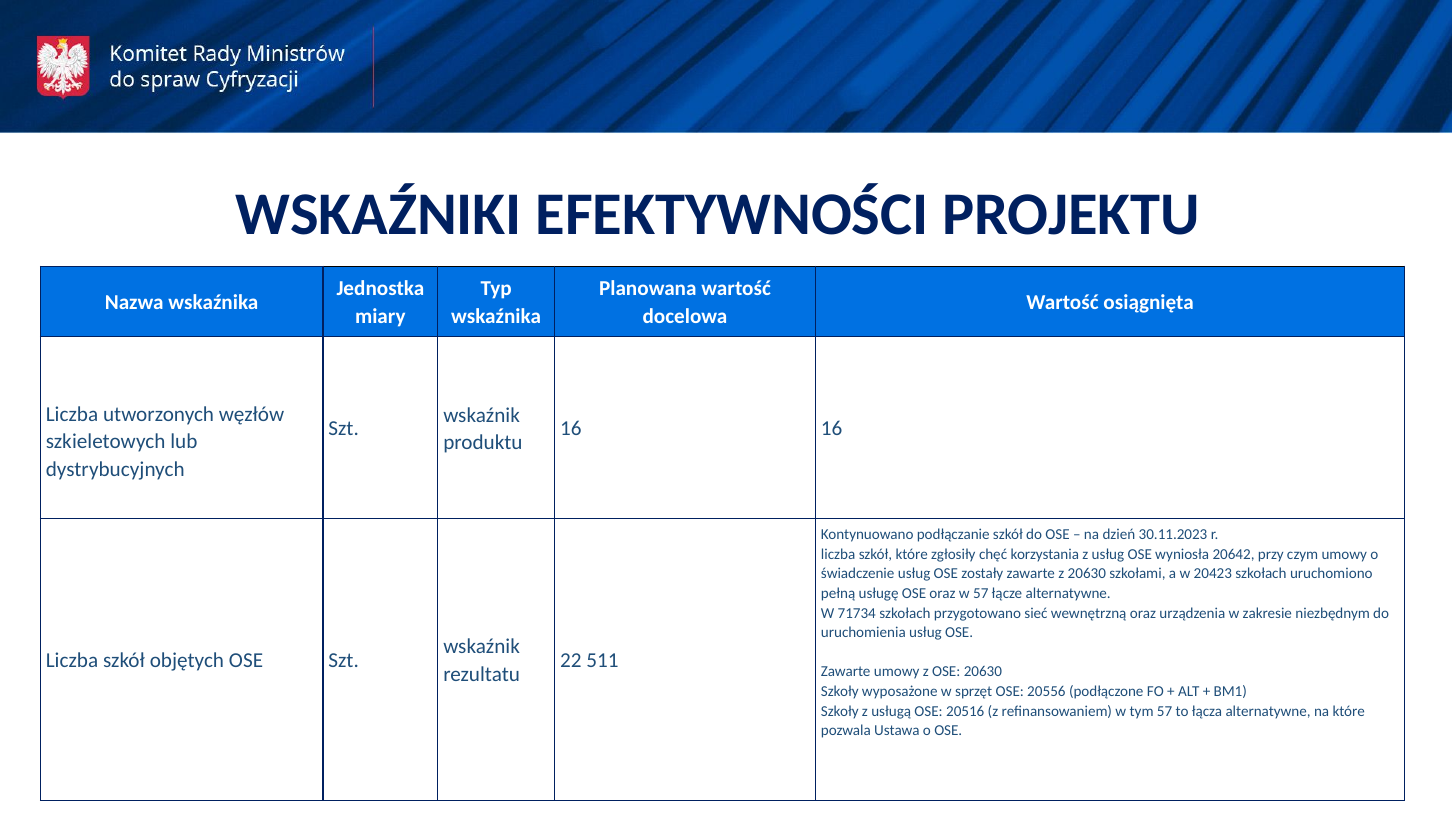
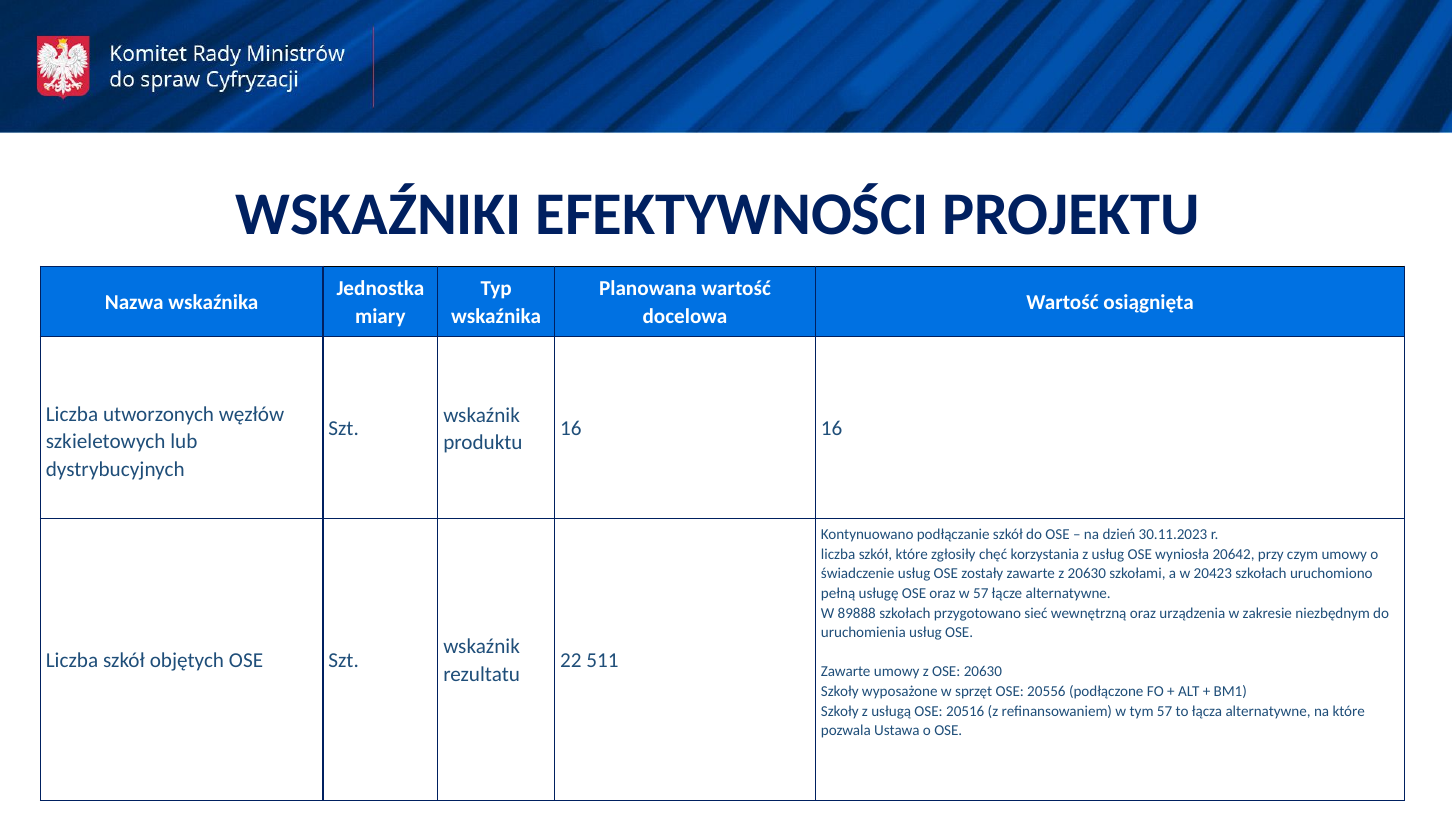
71734: 71734 -> 89888
